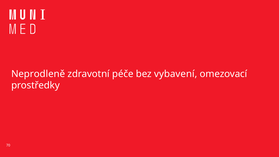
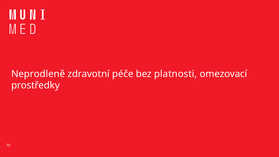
vybavení: vybavení -> platnosti
